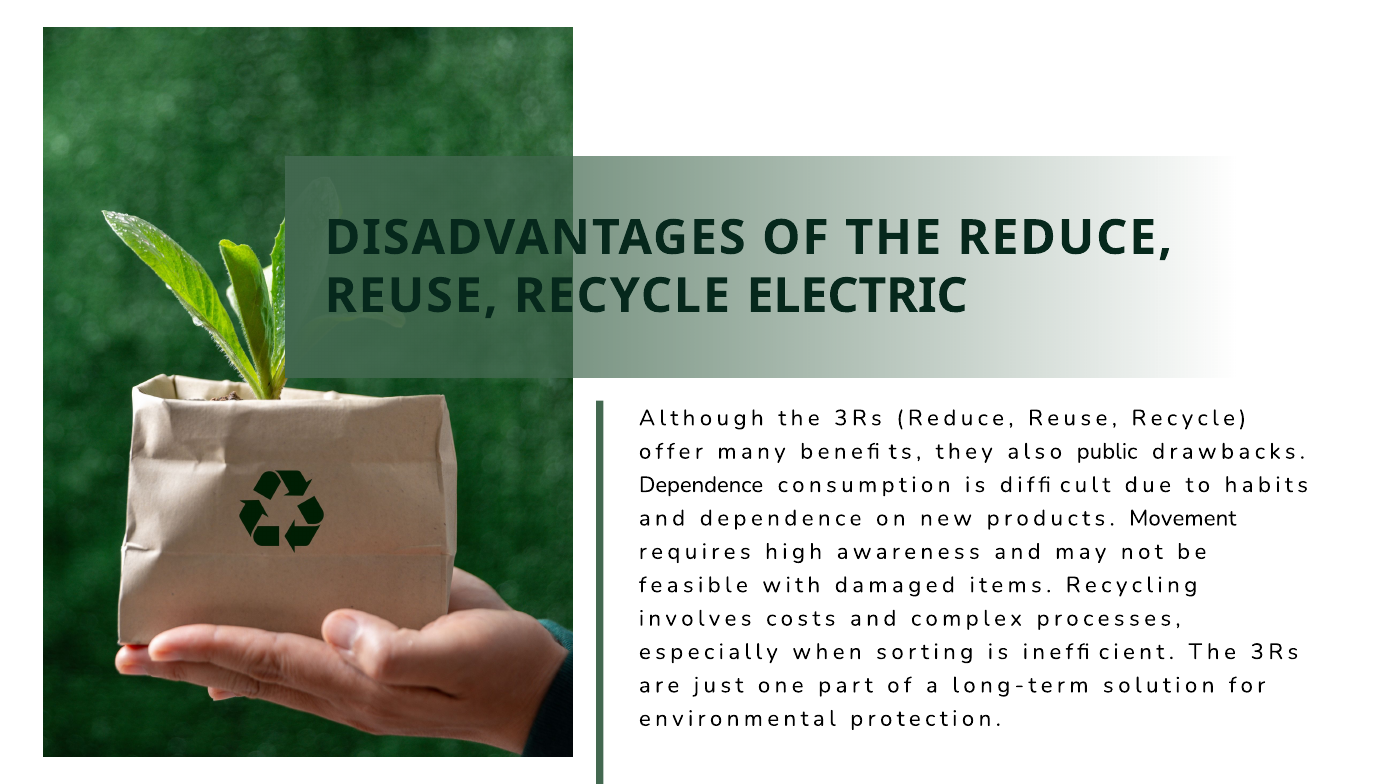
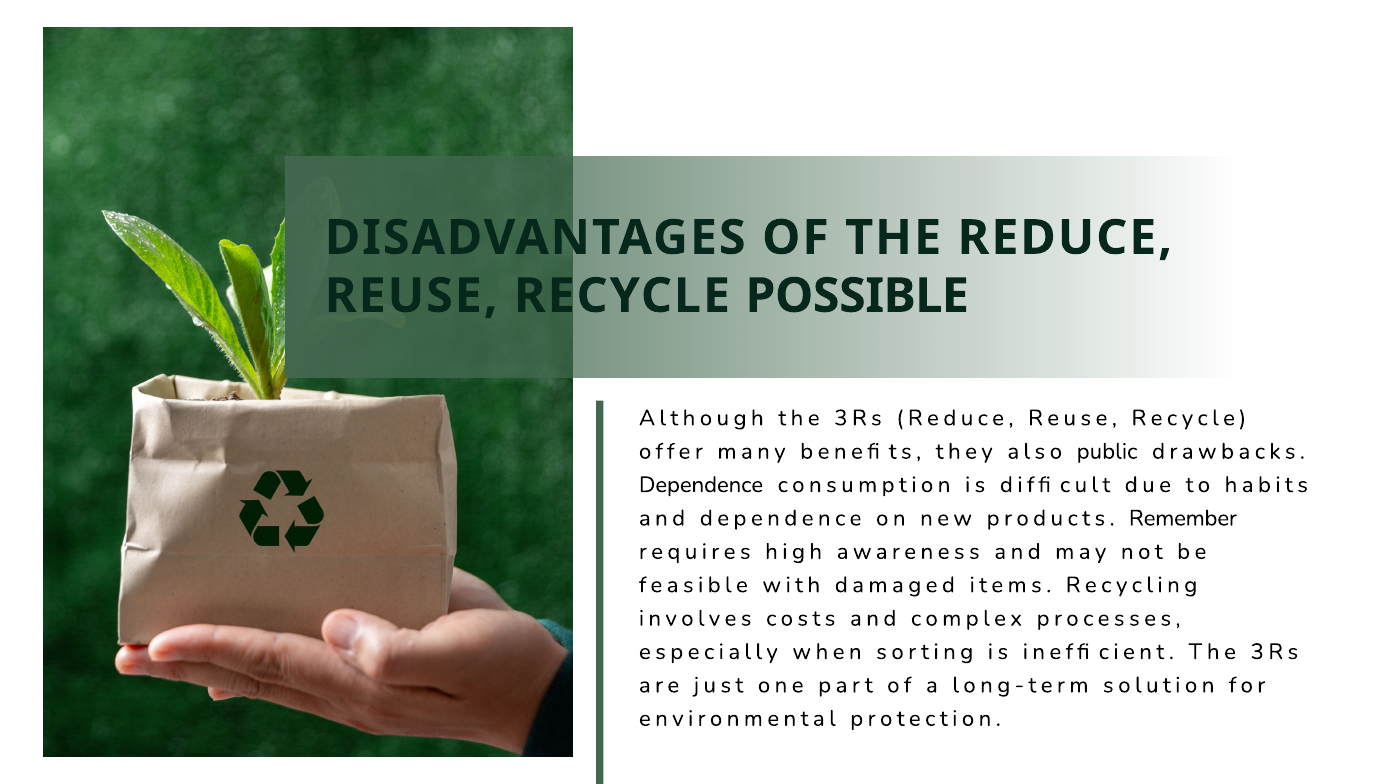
ELECTRIC: ELECTRIC -> POSSIBLE
Movement: Movement -> Remember
